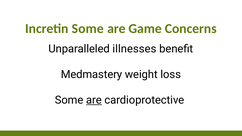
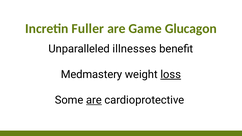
Incretin Some: Some -> Fuller
Concerns: Concerns -> Glucagon
loss underline: none -> present
